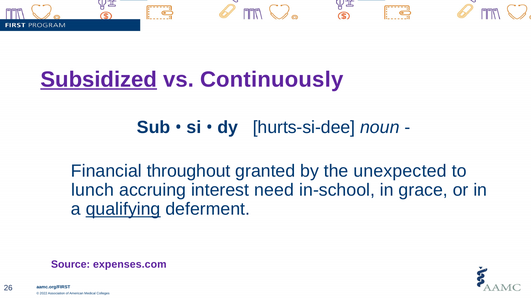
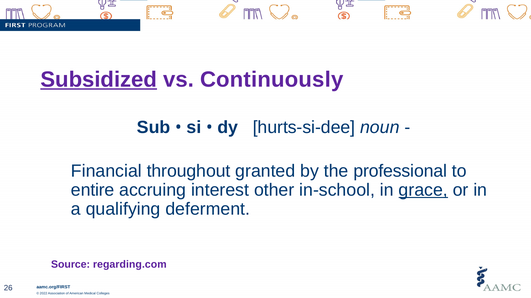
unexpected: unexpected -> professional
lunch: lunch -> entire
need: need -> other
grace underline: none -> present
qualifying underline: present -> none
expenses.com: expenses.com -> regarding.com
